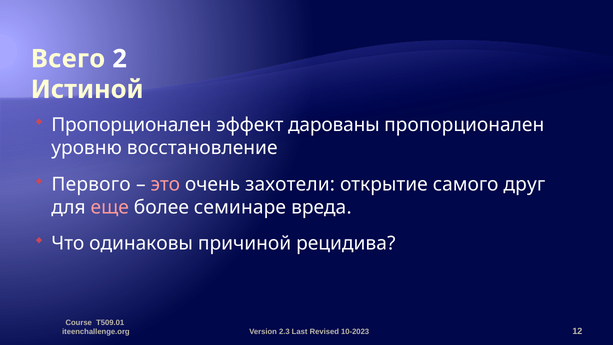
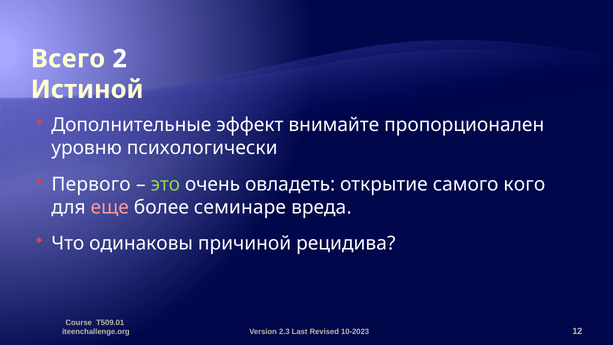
Пропорционален at (131, 125): Пропорционален -> Дополнительные
дарованы: дарованы -> внимайте
восстановление: восстановление -> психологически
это colour: pink -> light green
захотели: захотели -> овладеть
друг: друг -> кого
